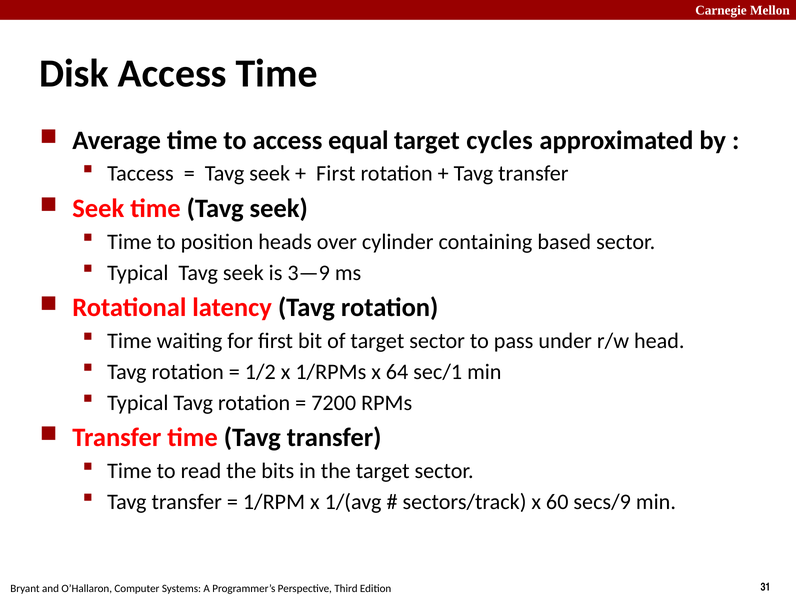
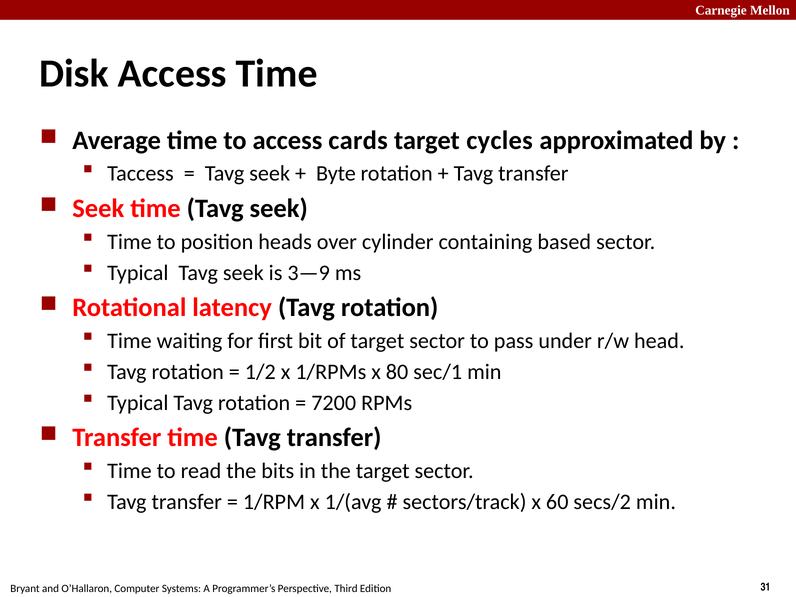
equal: equal -> cards
First at (336, 174): First -> Byte
64: 64 -> 80
secs/9: secs/9 -> secs/2
